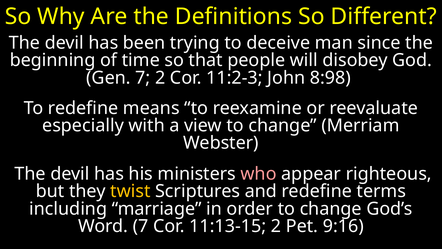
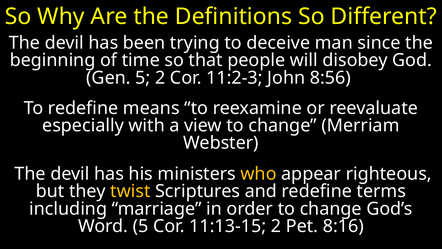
Gen 7: 7 -> 5
8:98: 8:98 -> 8:56
who colour: pink -> yellow
Word 7: 7 -> 5
9:16: 9:16 -> 8:16
